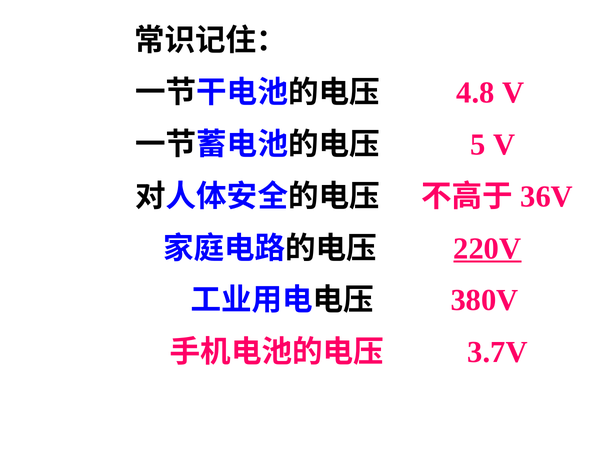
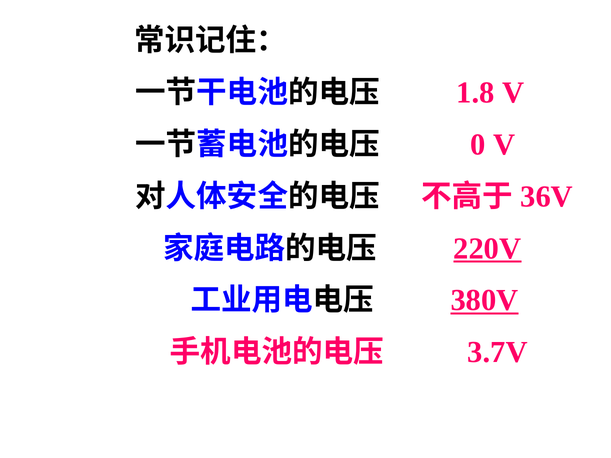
4.8: 4.8 -> 1.8
5: 5 -> 0
380V underline: none -> present
